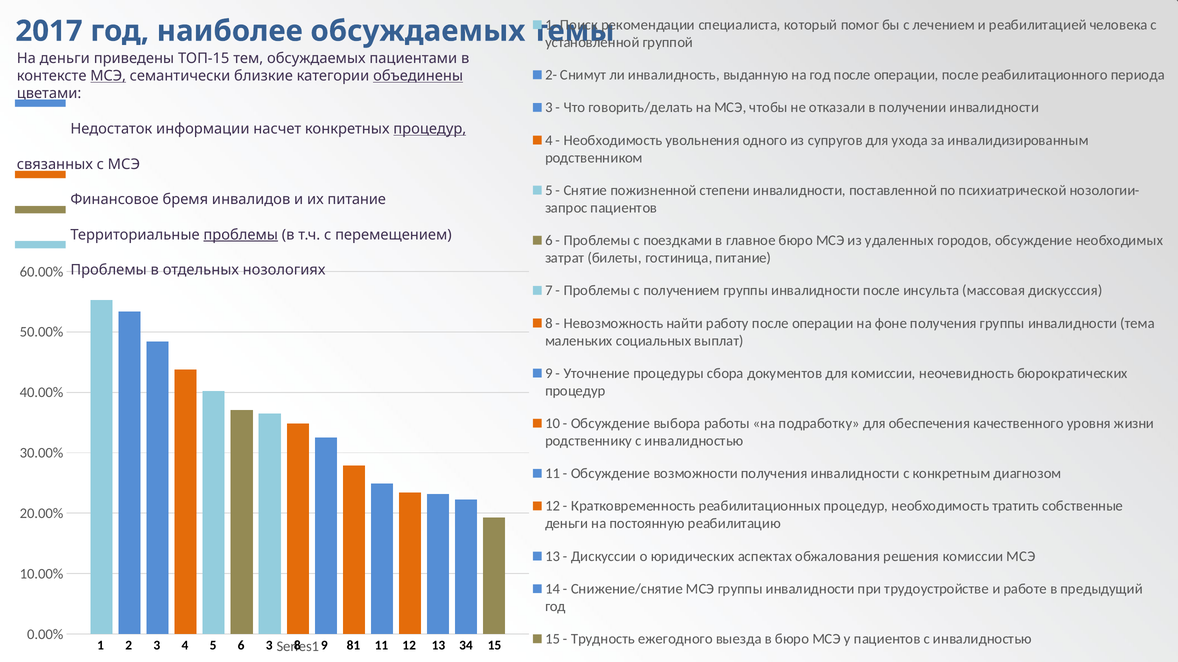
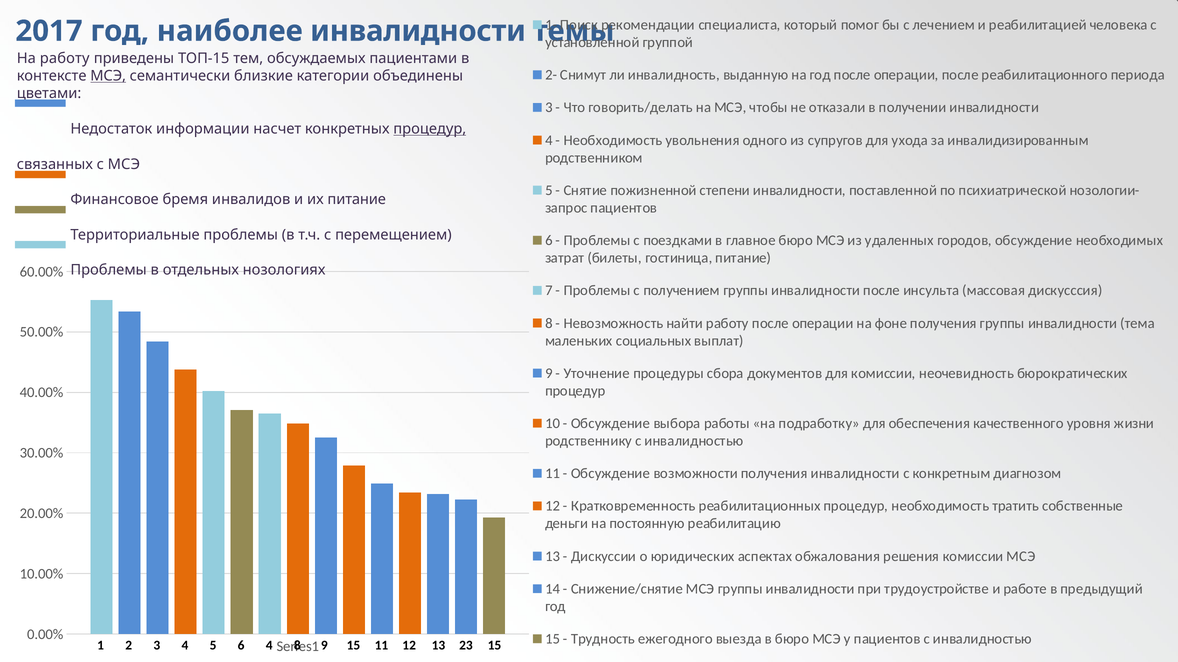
наиболее обсуждаемых: обсуждаемых -> инвалидности
На деньги: деньги -> работу
объединены underline: present -> none
проблемы at (241, 235) underline: present -> none
6 3: 3 -> 4
9 81: 81 -> 15
34: 34 -> 23
